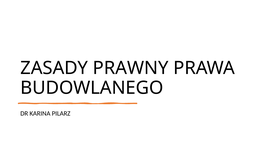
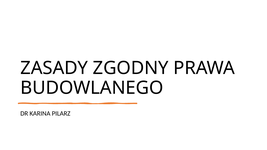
PRAWNY: PRAWNY -> ZGODNY
